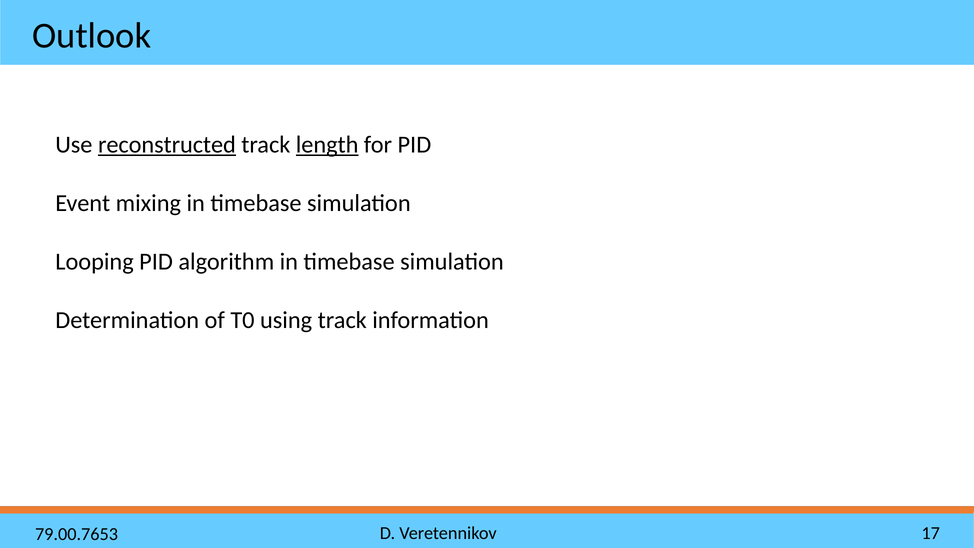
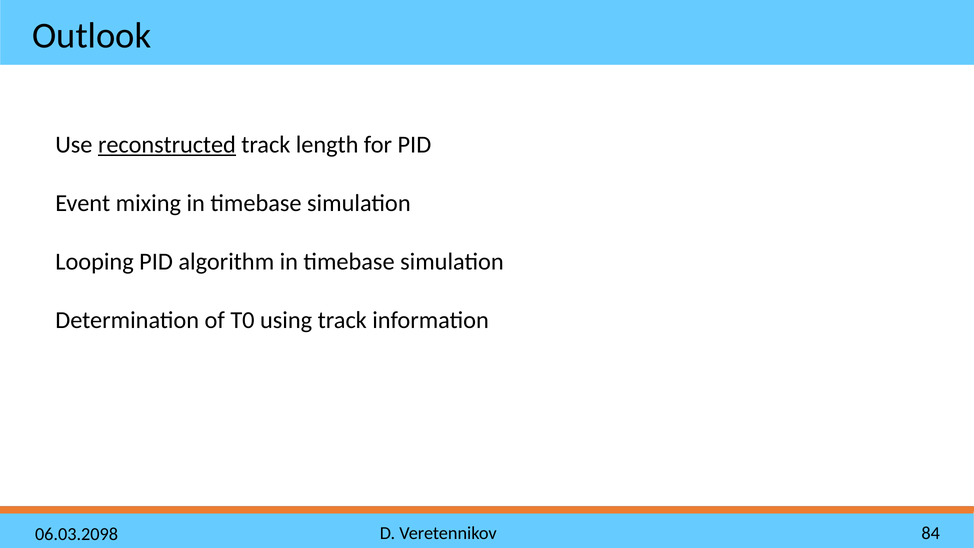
length underline: present -> none
17: 17 -> 84
79.00.7653: 79.00.7653 -> 06.03.2098
